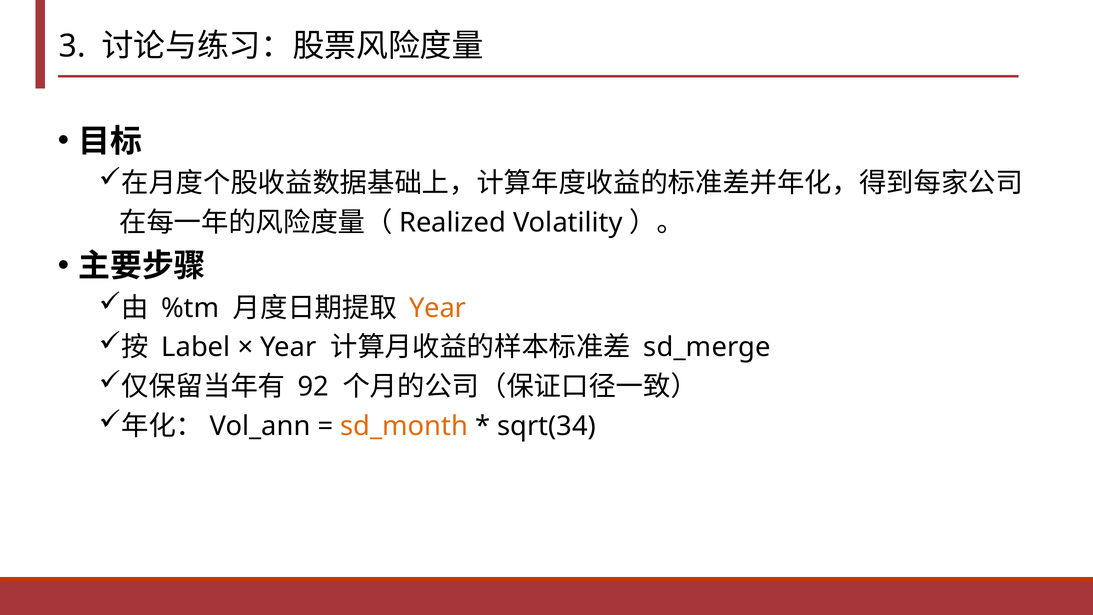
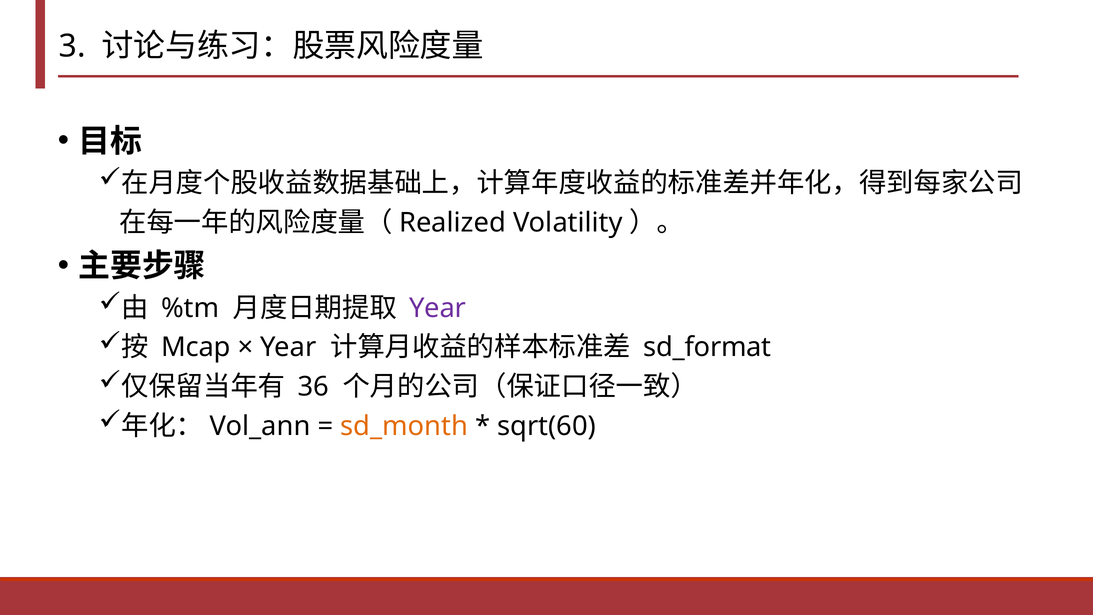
Year at (438, 308) colour: orange -> purple
Label: Label -> Mcap
sd_merge: sd_merge -> sd_format
92: 92 -> 36
sqrt(34: sqrt(34 -> sqrt(60
